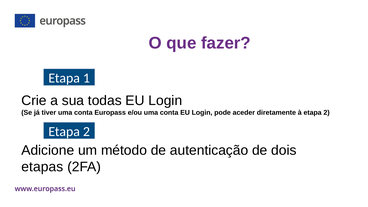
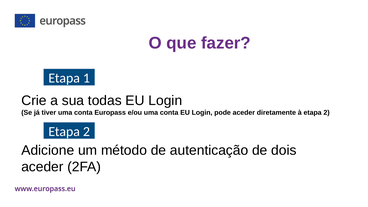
etapas at (42, 167): etapas -> aceder
